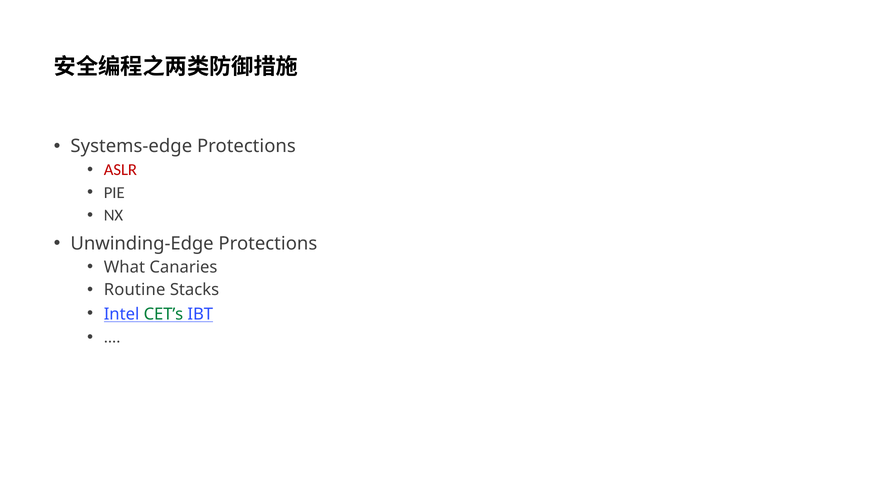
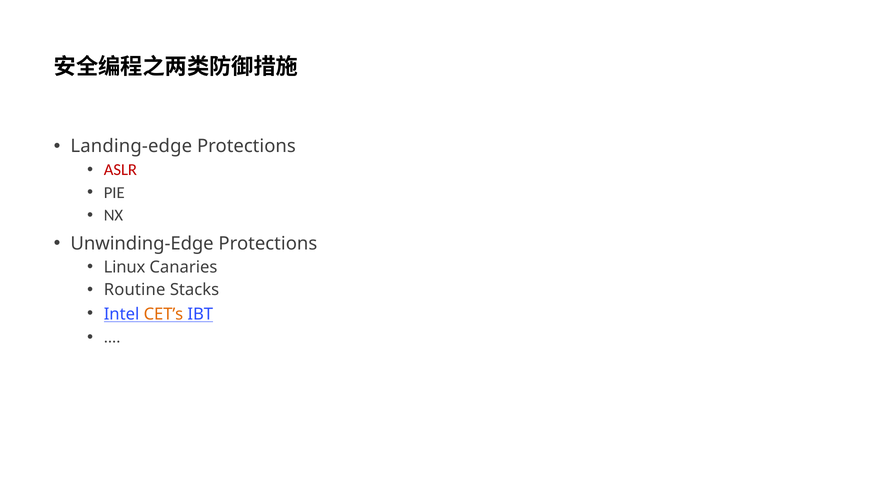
Systems-edge: Systems-edge -> Landing-edge
What: What -> Linux
CET’s colour: green -> orange
